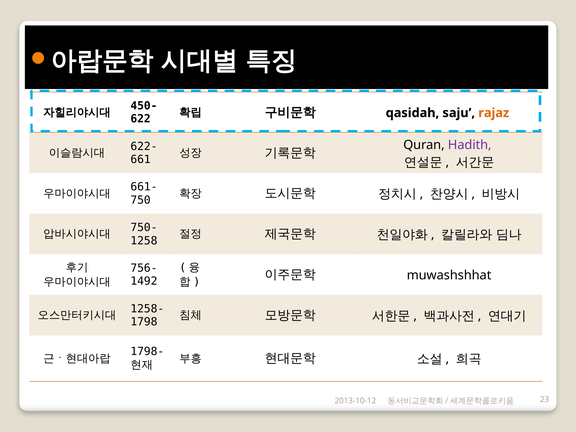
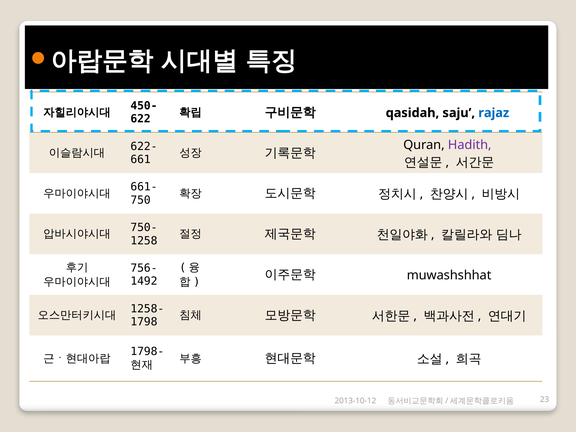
rajaz colour: orange -> blue
